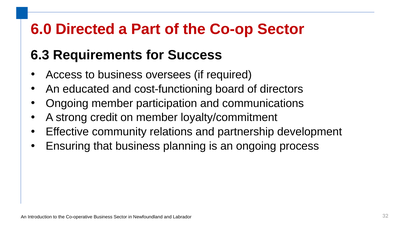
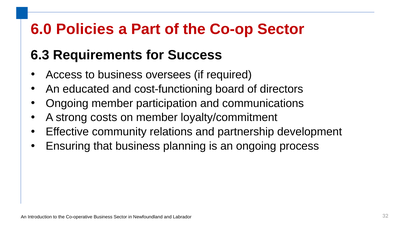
Directed: Directed -> Policies
credit: credit -> costs
